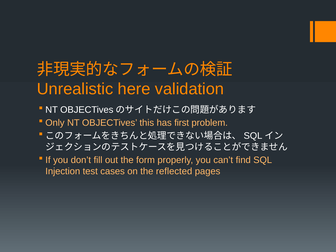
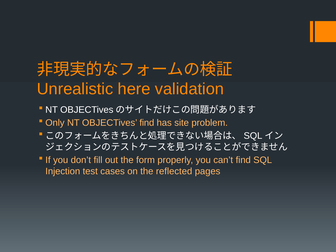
OBJECTives this: this -> find
first: first -> site
